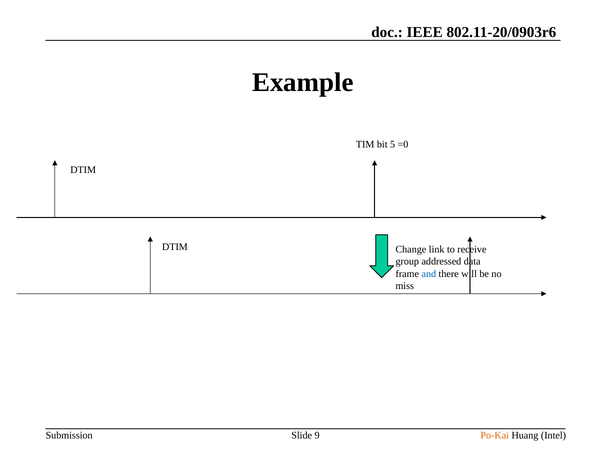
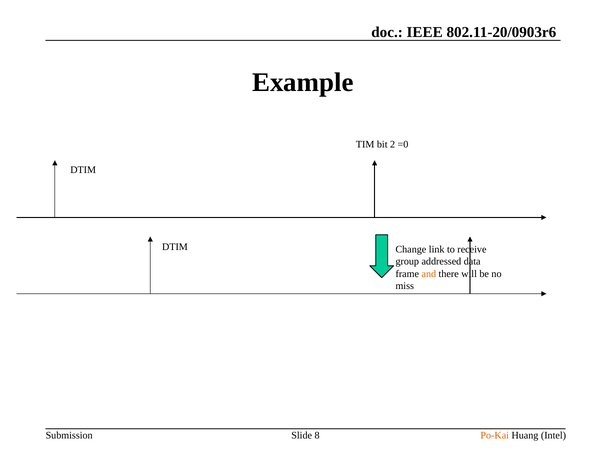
5: 5 -> 2
and colour: blue -> orange
9: 9 -> 8
